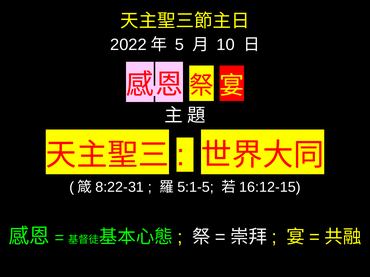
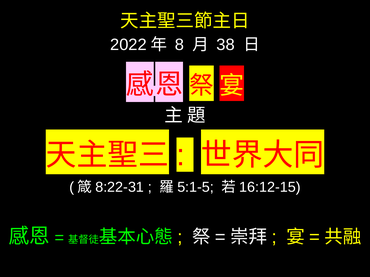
5: 5 -> 8
10: 10 -> 38
